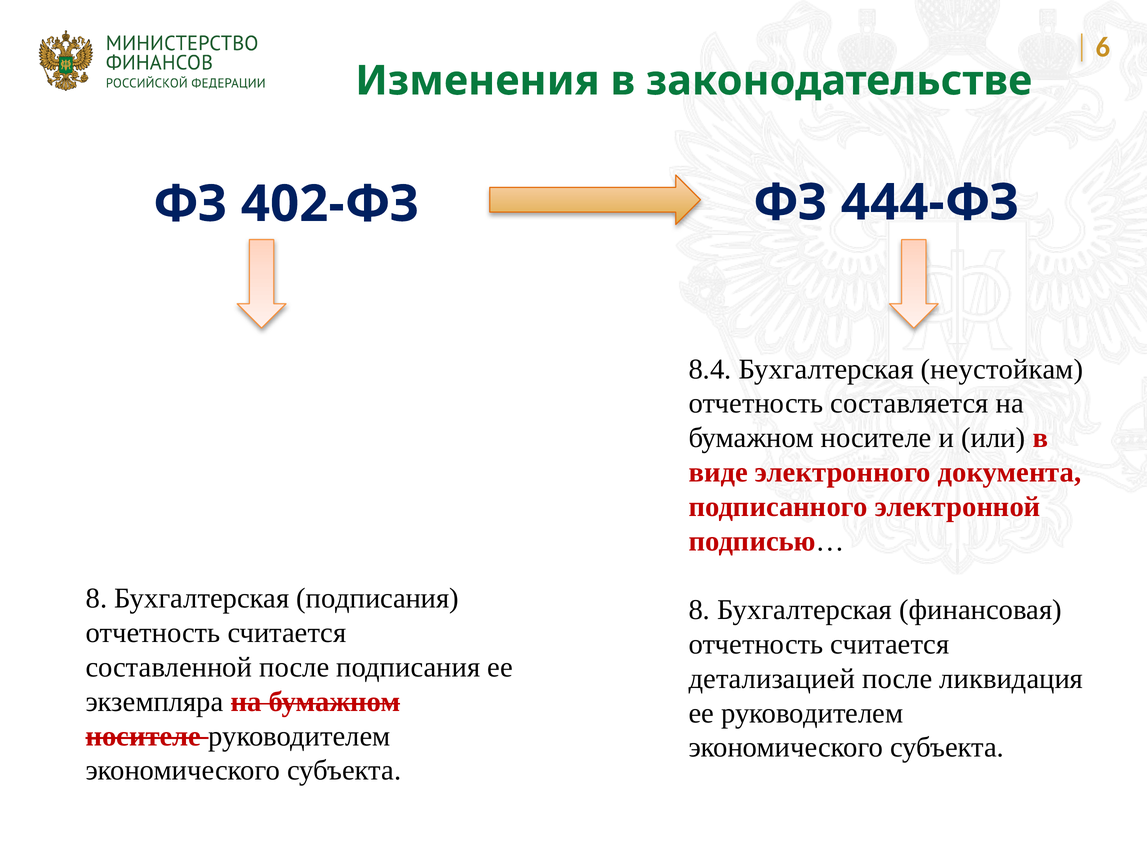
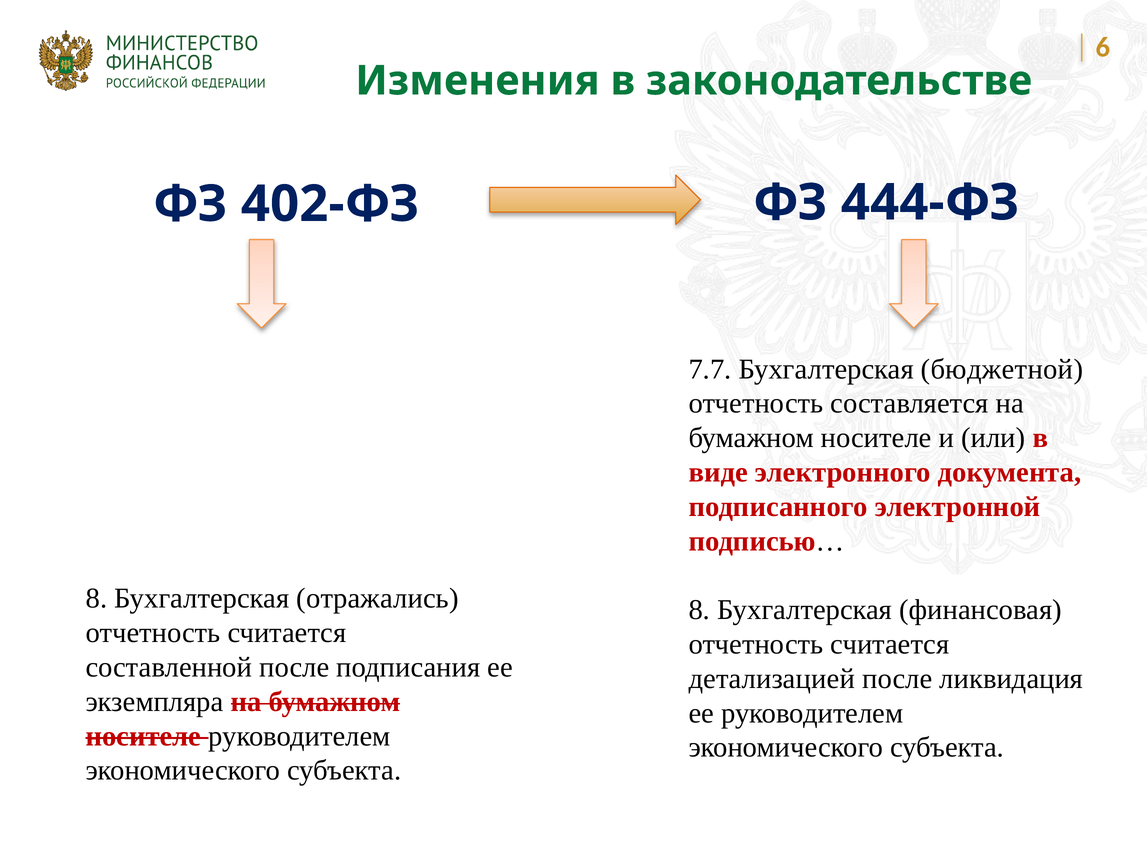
8.4: 8.4 -> 7.7
неустойкам: неустойкам -> бюджетной
Бухгалтерская подписания: подписания -> отражались
